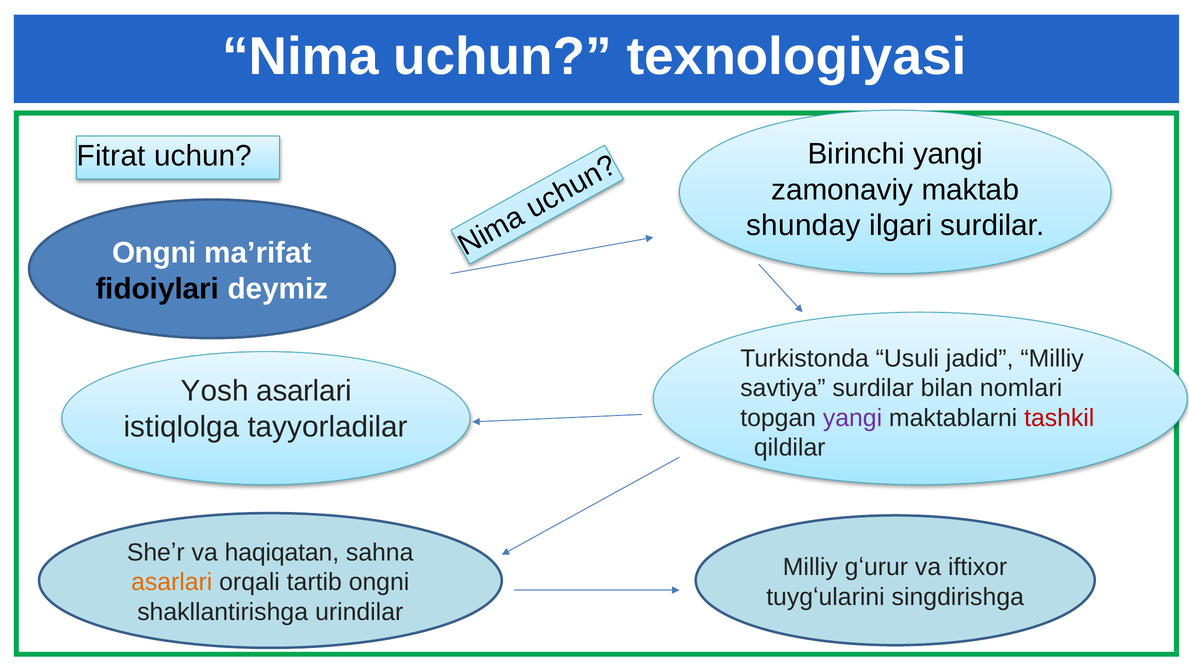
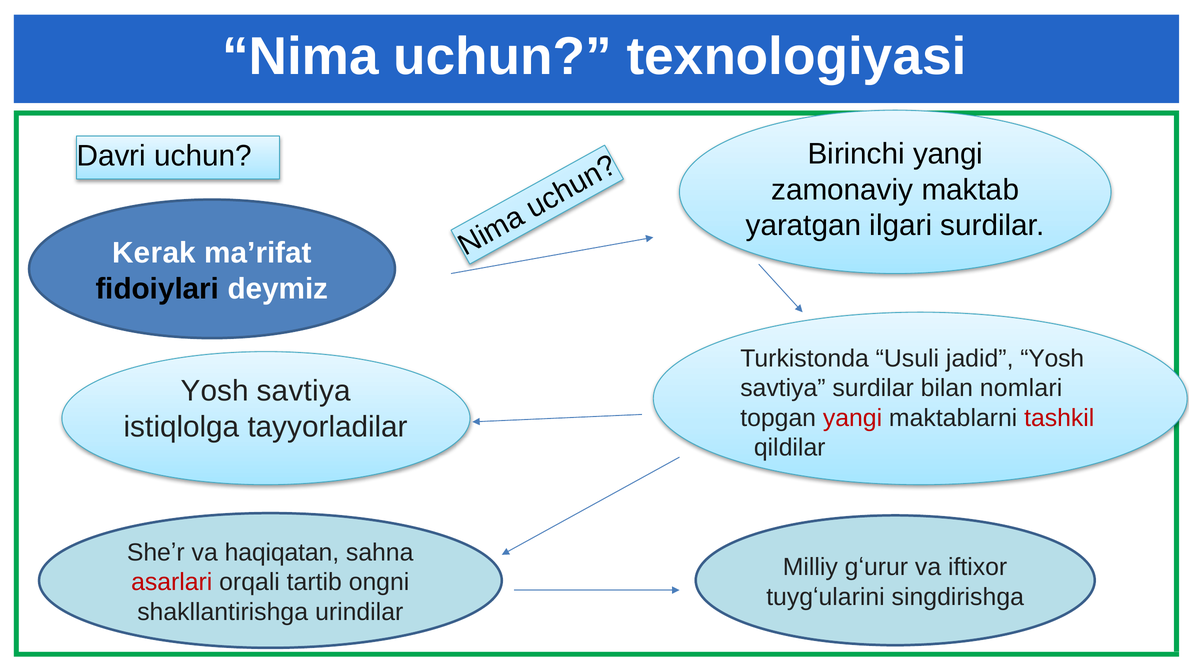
Fitrat: Fitrat -> Davri
shunday: shunday -> yaratgan
Ongni at (154, 253): Ongni -> Kerak
jadid Milliy: Milliy -> Yosh
asarlari at (304, 391): asarlari -> savtiya
yangi at (853, 418) colour: purple -> red
asarlari at (172, 582) colour: orange -> red
